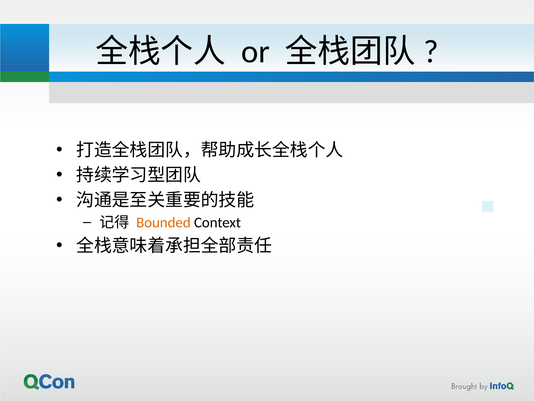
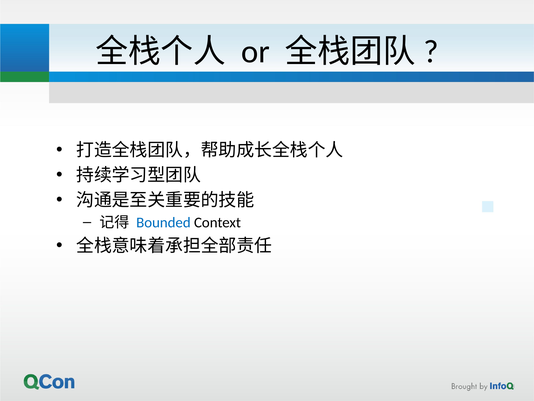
Bounded colour: orange -> blue
